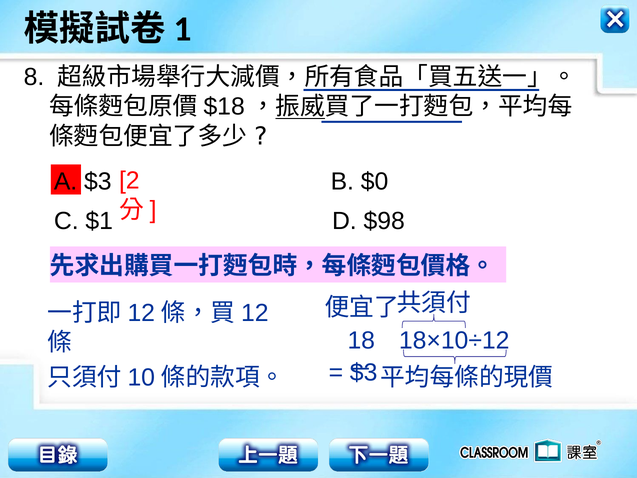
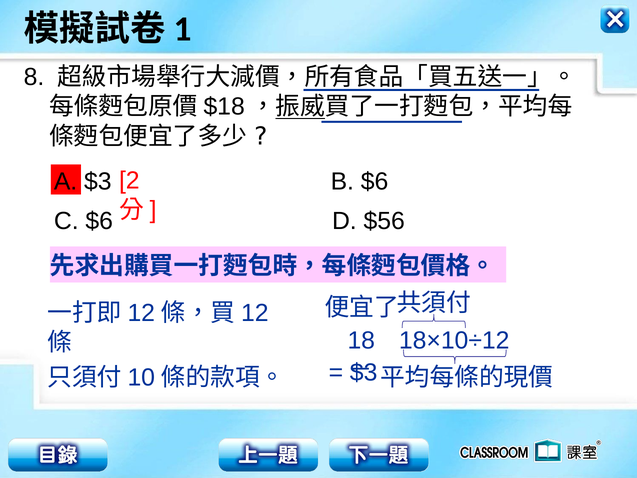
B $0: $0 -> $6
C $1: $1 -> $6
$98: $98 -> $56
